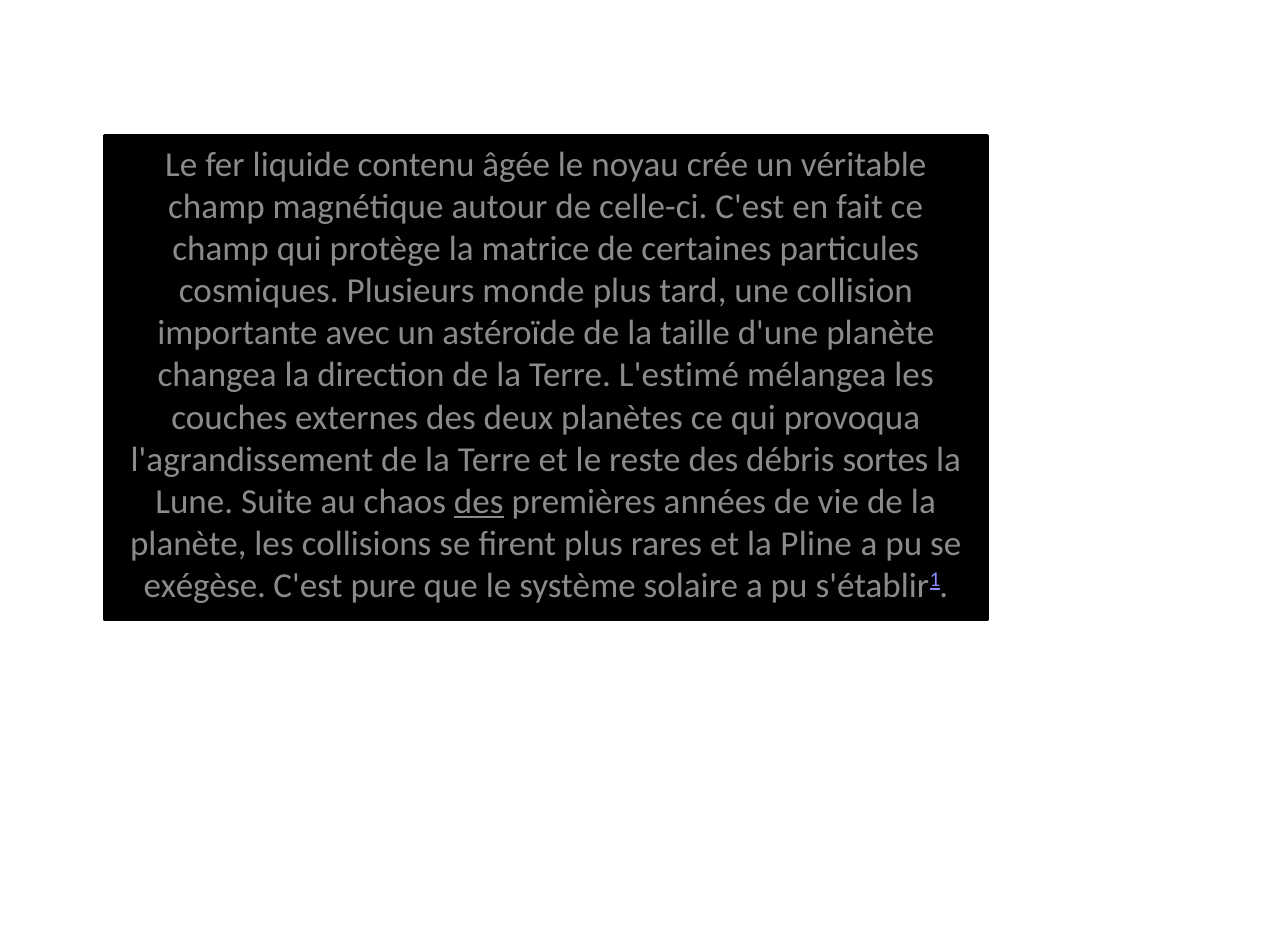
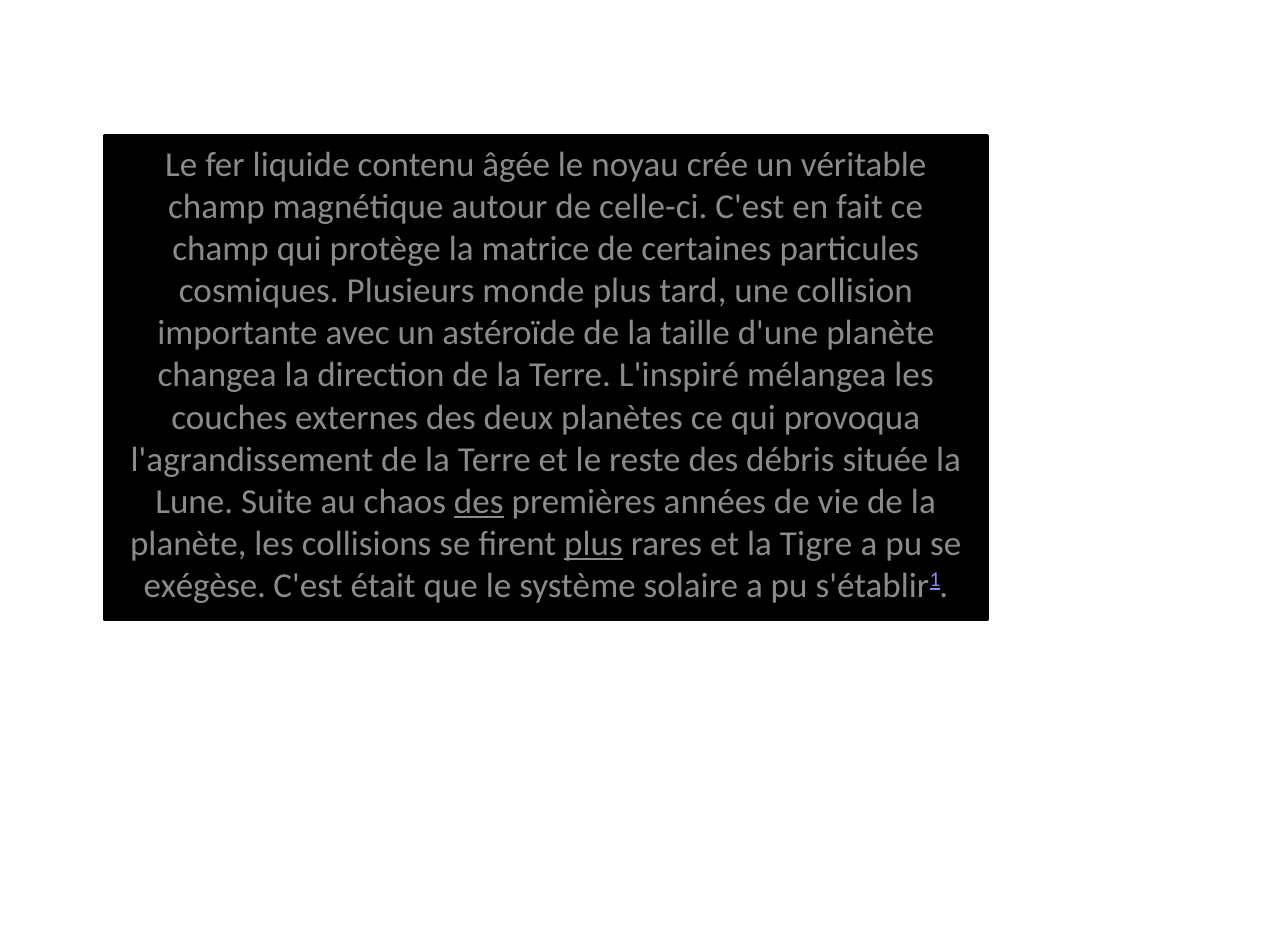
L'estimé: L'estimé -> L'inspiré
sortes: sortes -> située
plus at (593, 544) underline: none -> present
Pline: Pline -> Tigre
pure: pure -> était
